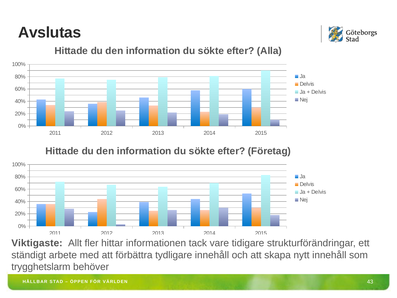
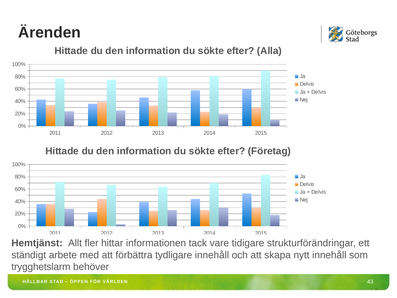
Avslutas: Avslutas -> Ärenden
Viktigaste: Viktigaste -> Hemtjänst
